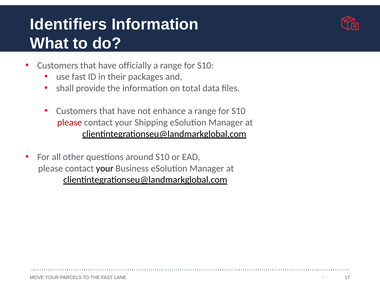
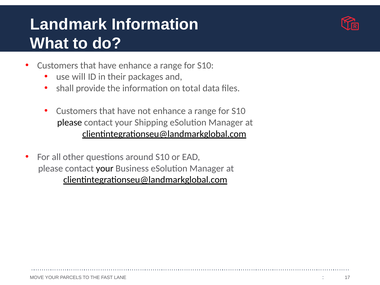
Identifiers: Identifiers -> Landmark
have officially: officially -> enhance
use fast: fast -> will
please at (70, 122) colour: red -> black
